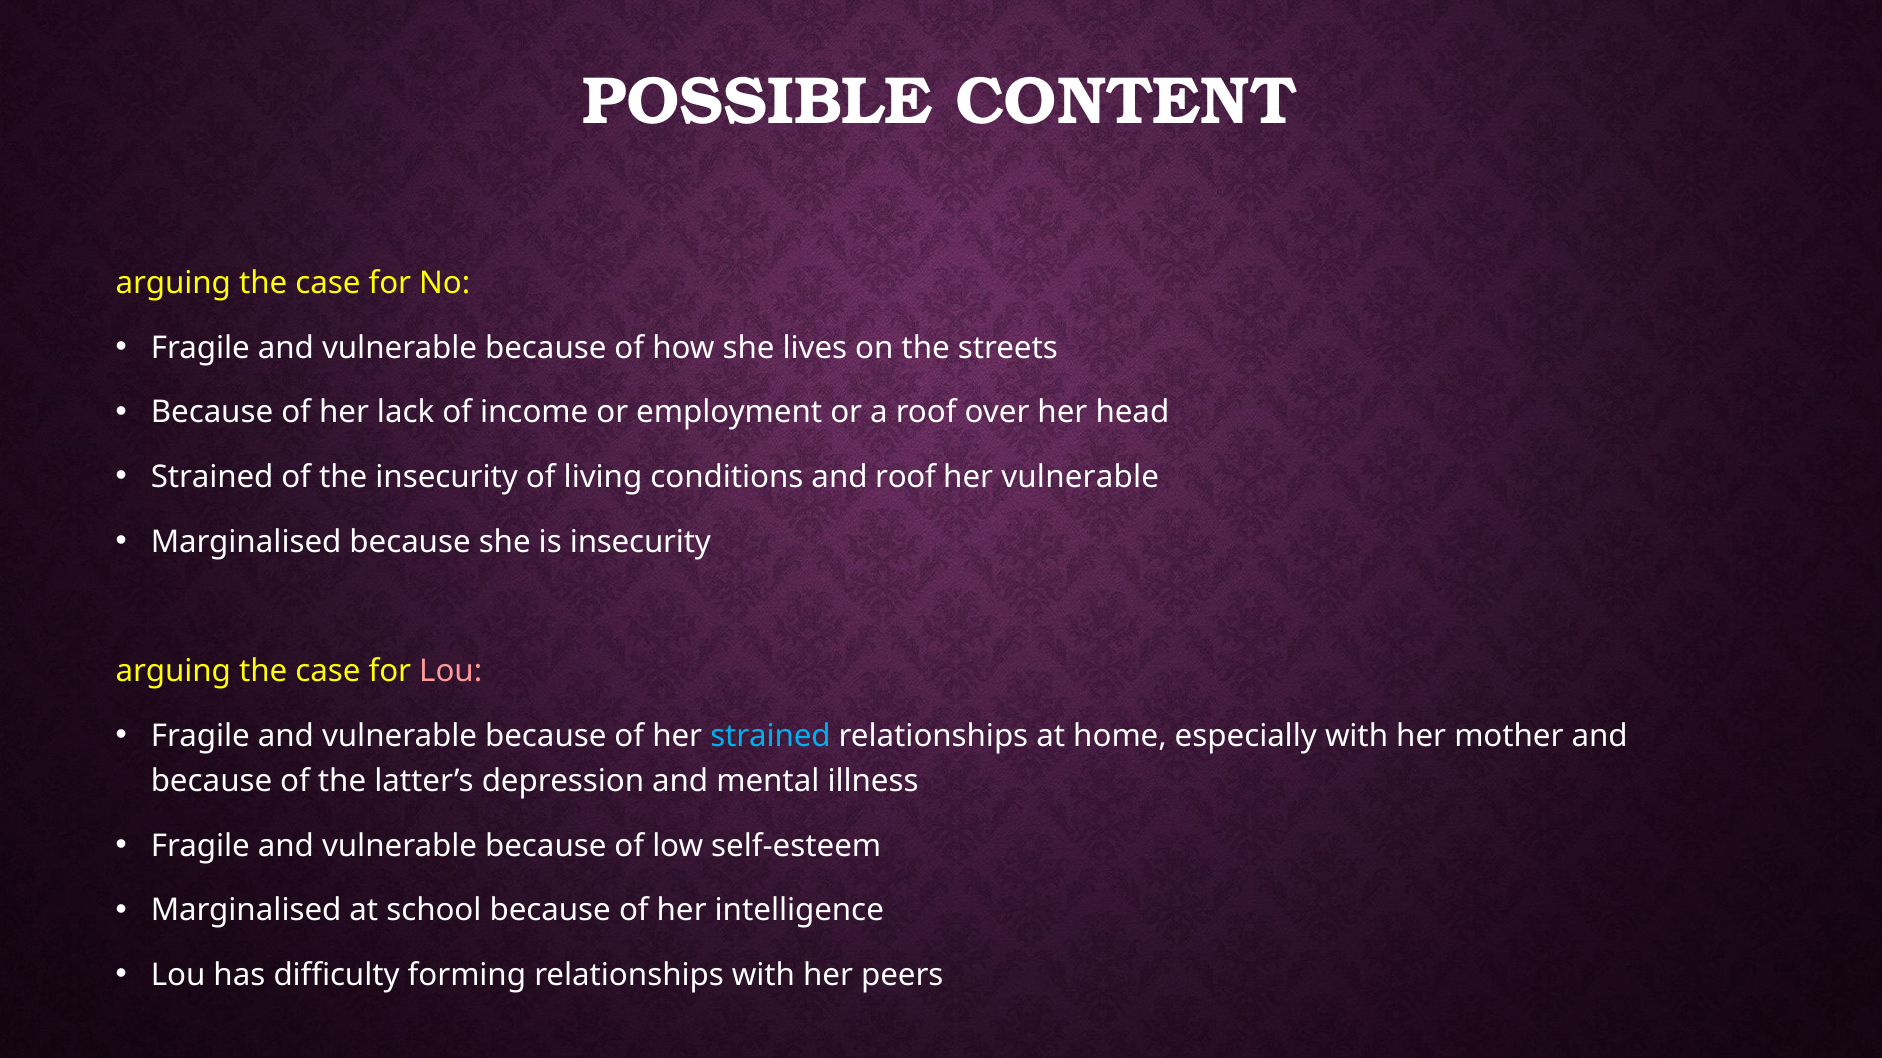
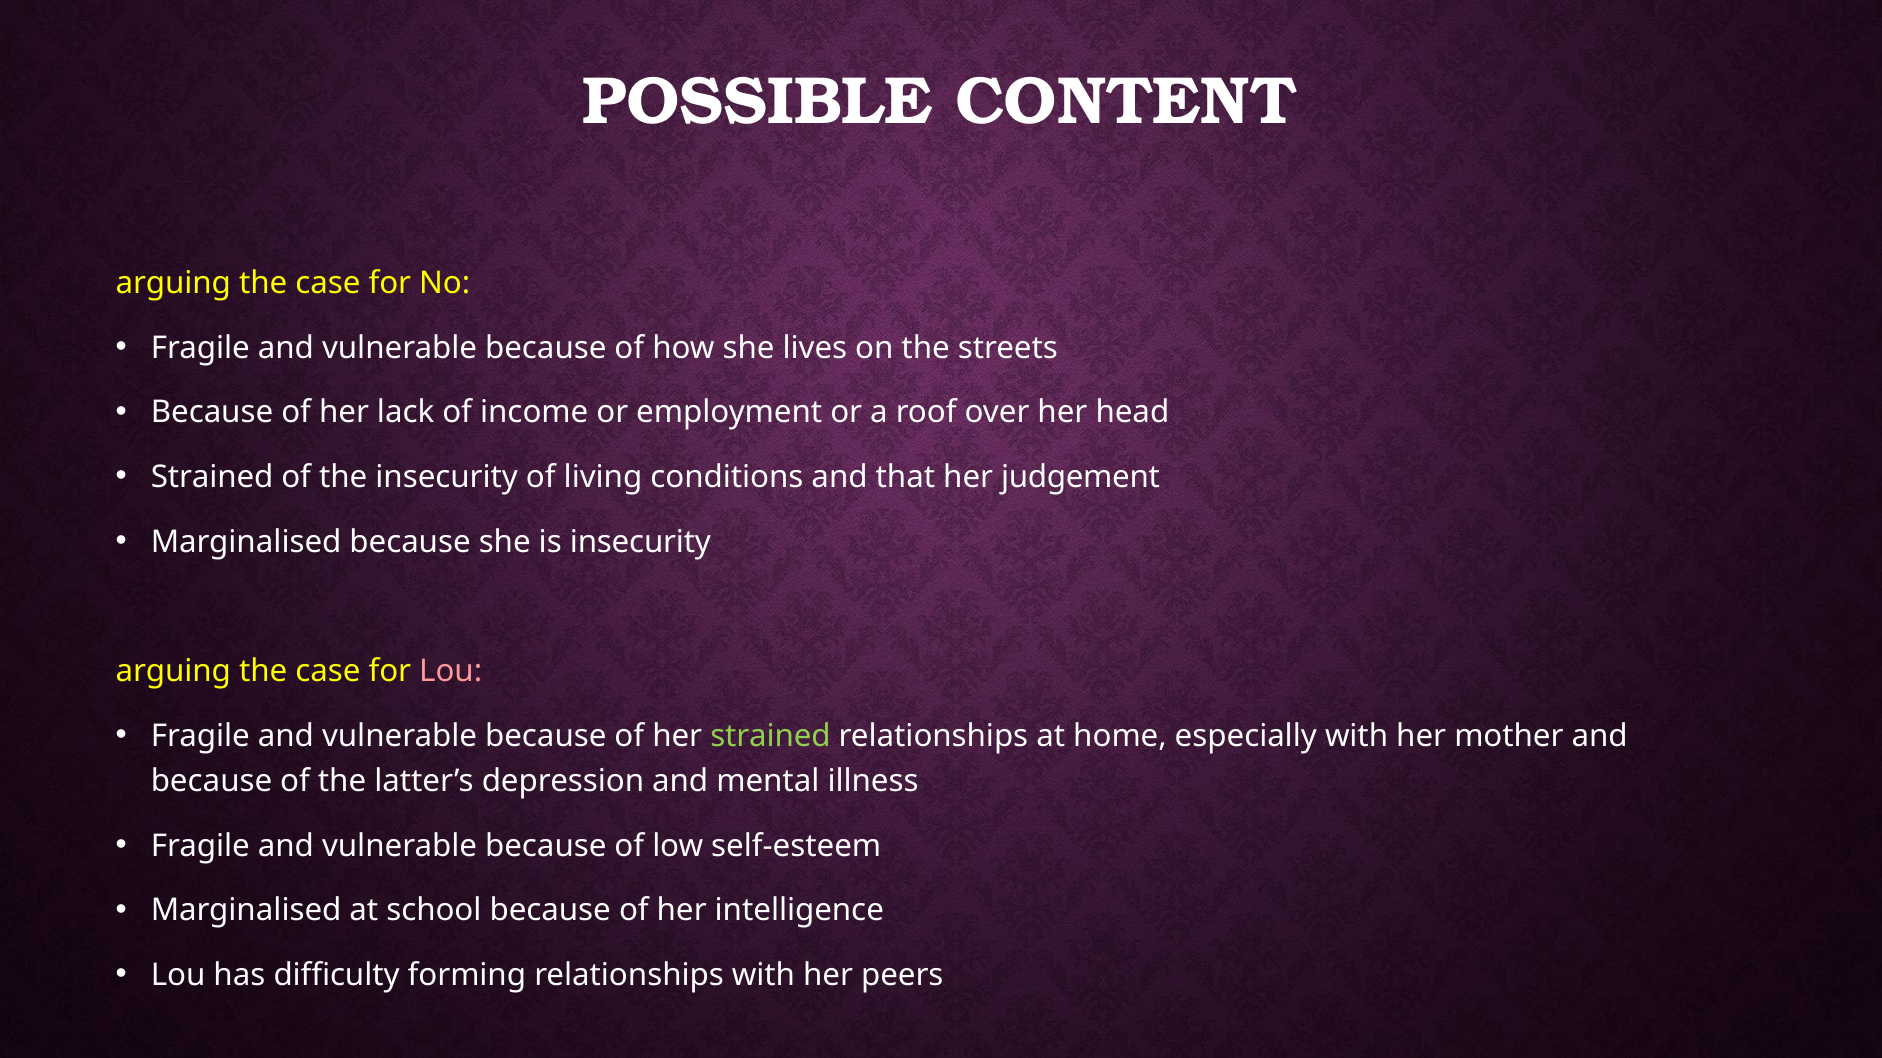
and roof: roof -> that
her vulnerable: vulnerable -> judgement
strained at (771, 736) colour: light blue -> light green
